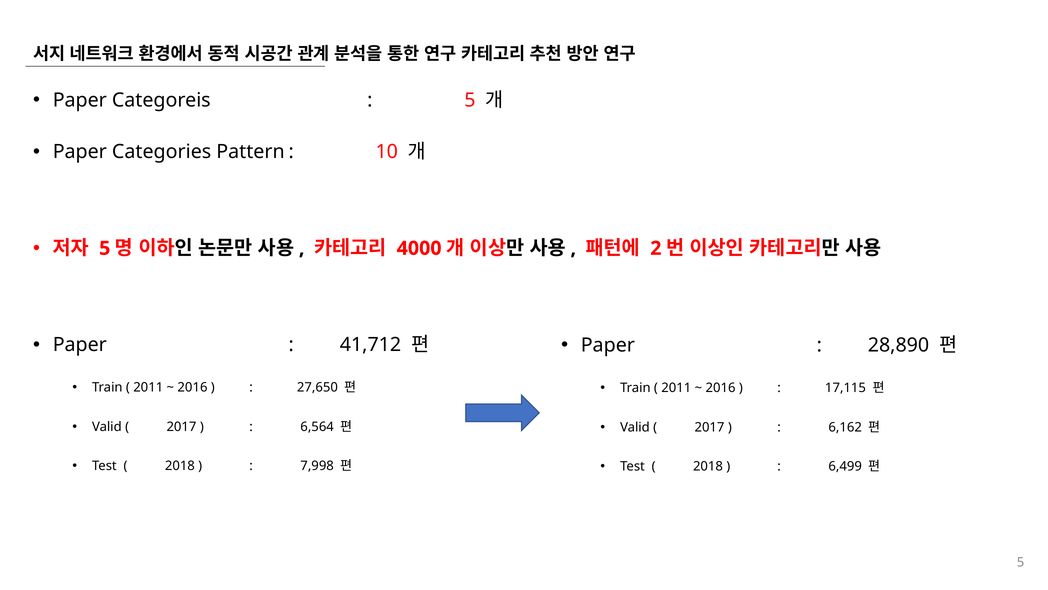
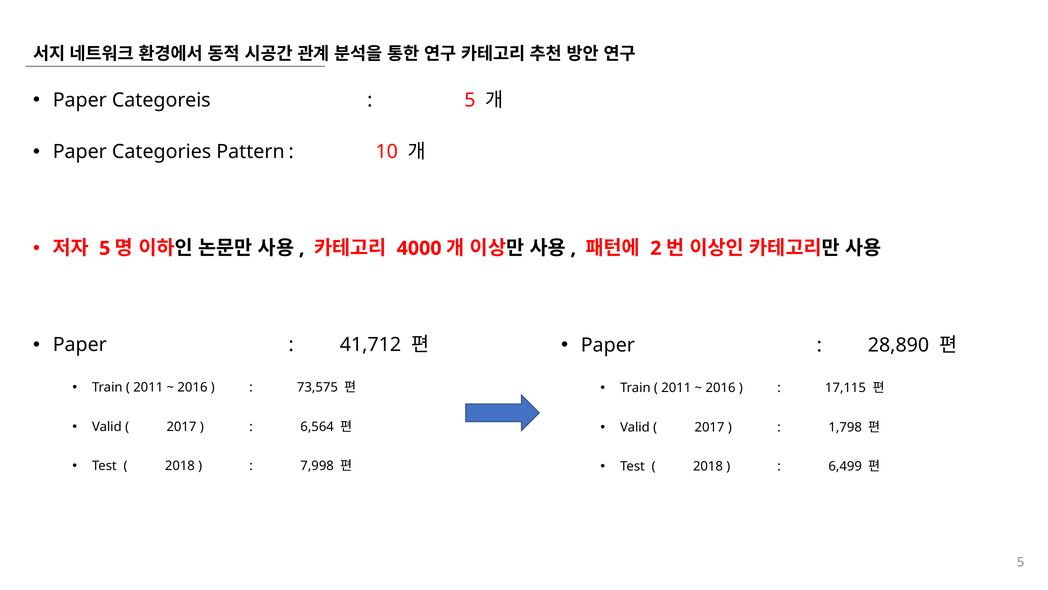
27,650: 27,650 -> 73,575
6,162: 6,162 -> 1,798
